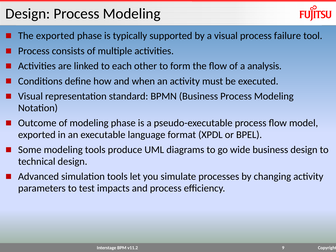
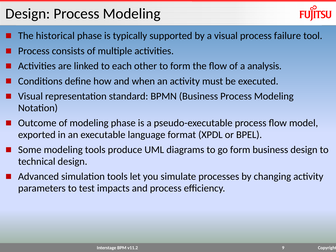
The exported: exported -> historical
go wide: wide -> form
